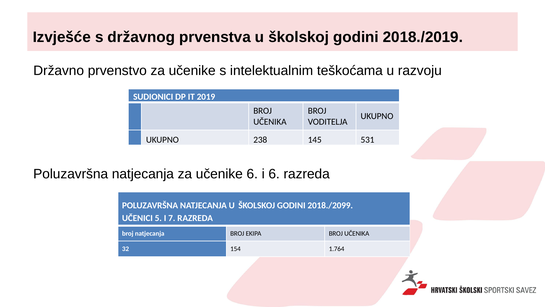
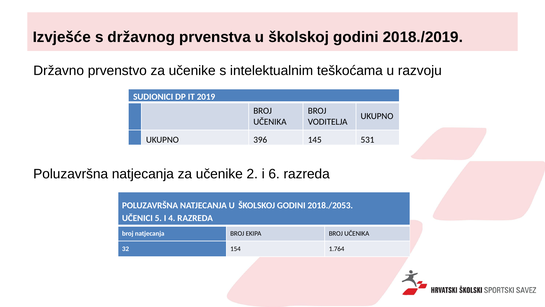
238: 238 -> 396
učenike 6: 6 -> 2
2018./2099: 2018./2099 -> 2018./2053
7: 7 -> 4
